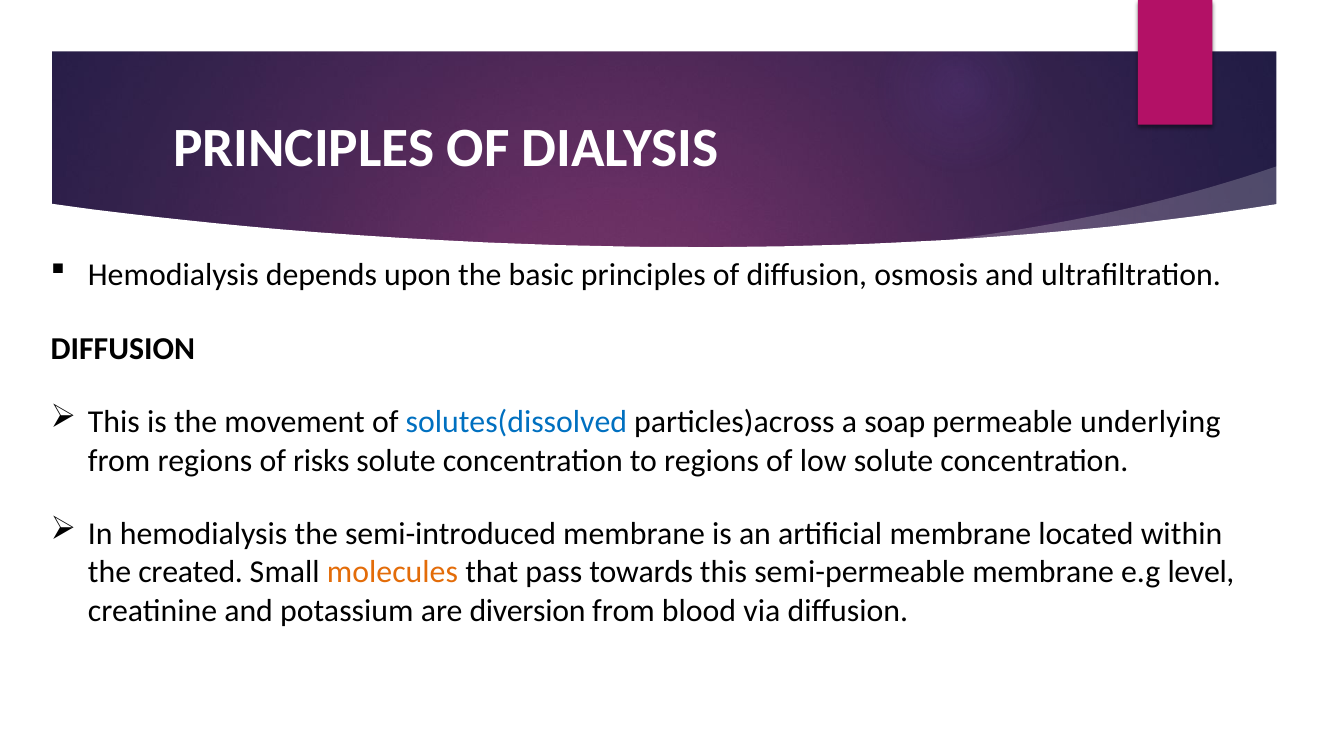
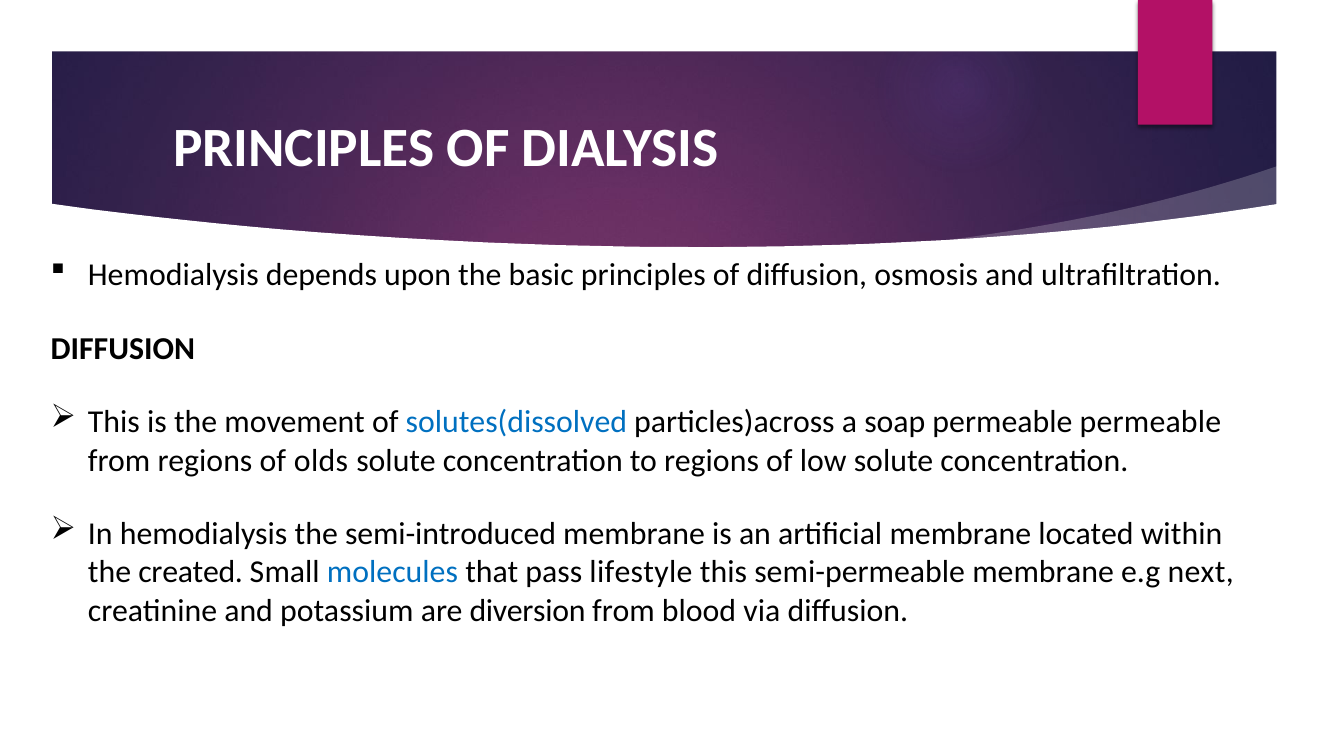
permeable underlying: underlying -> permeable
risks: risks -> olds
molecules colour: orange -> blue
towards: towards -> lifestyle
level: level -> next
